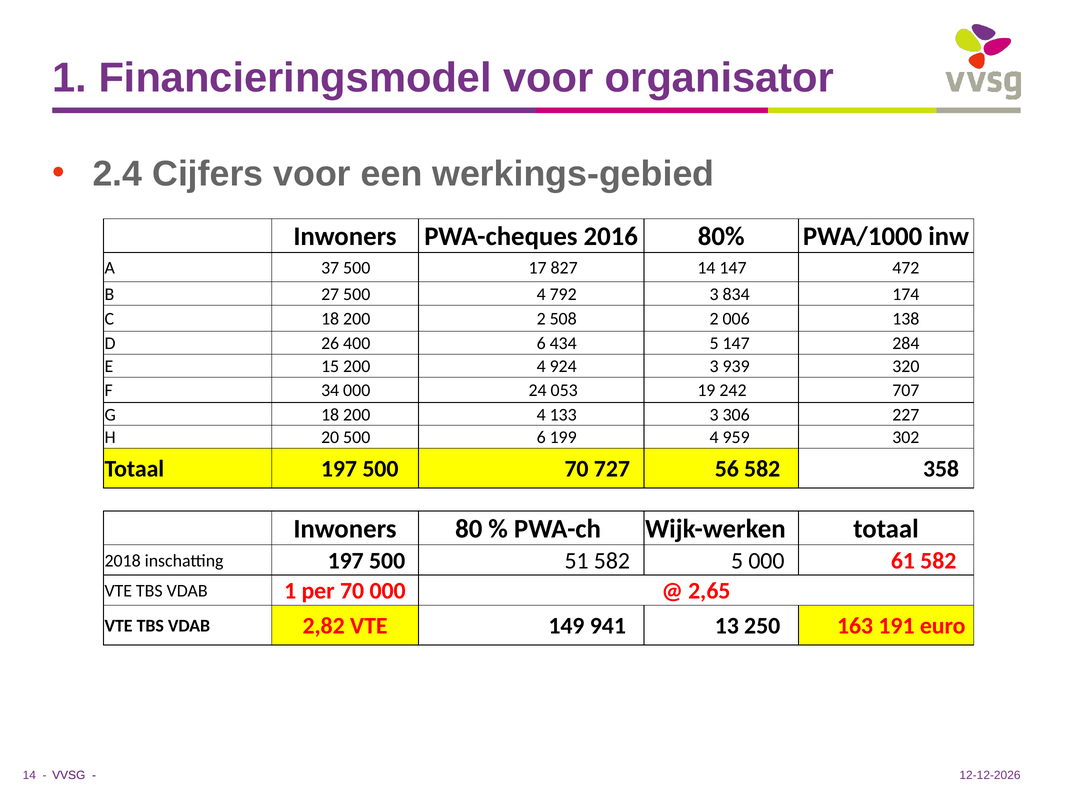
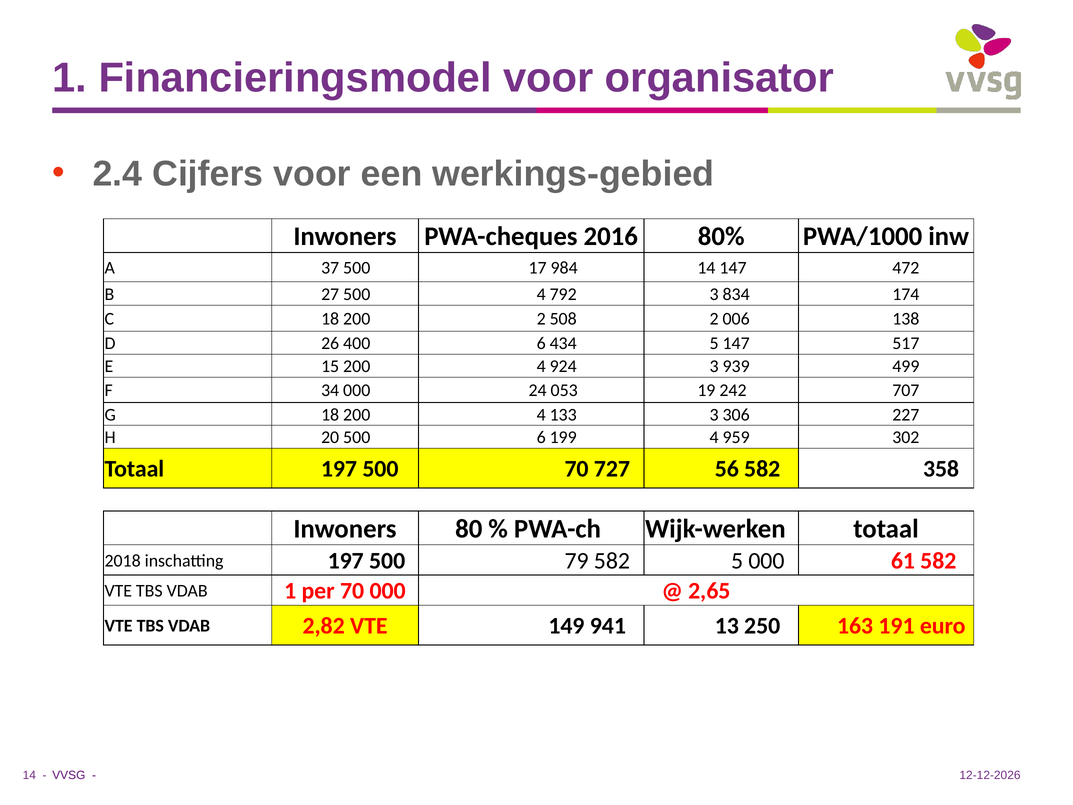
827: 827 -> 984
284: 284 -> 517
320: 320 -> 499
51: 51 -> 79
